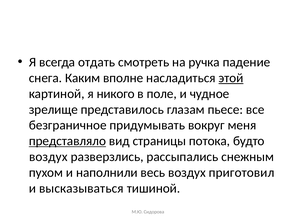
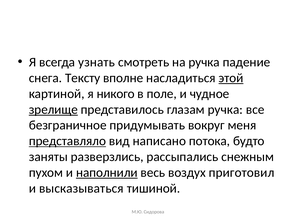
отдать: отдать -> узнать
Каким: Каким -> Тексту
зрелище underline: none -> present
глазам пьесе: пьесе -> ручка
страницы: страницы -> написано
воздух at (48, 157): воздух -> заняты
наполнили underline: none -> present
